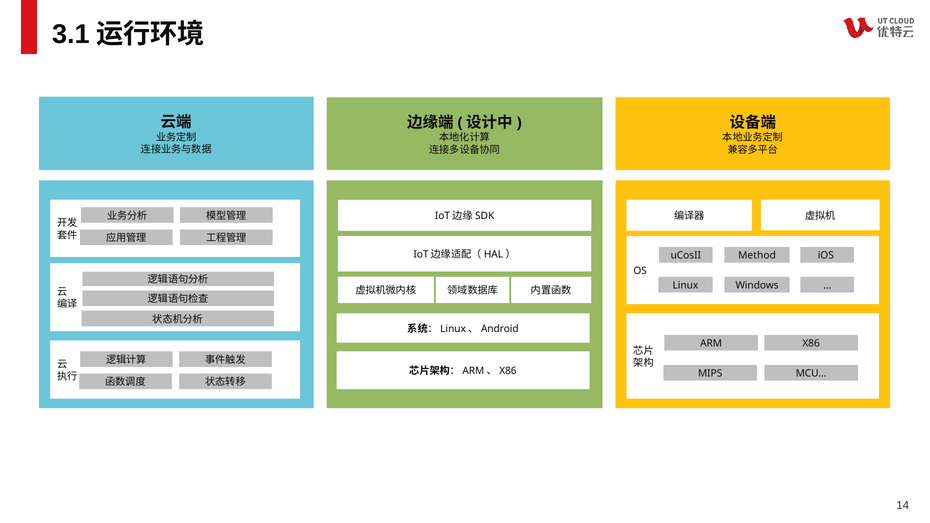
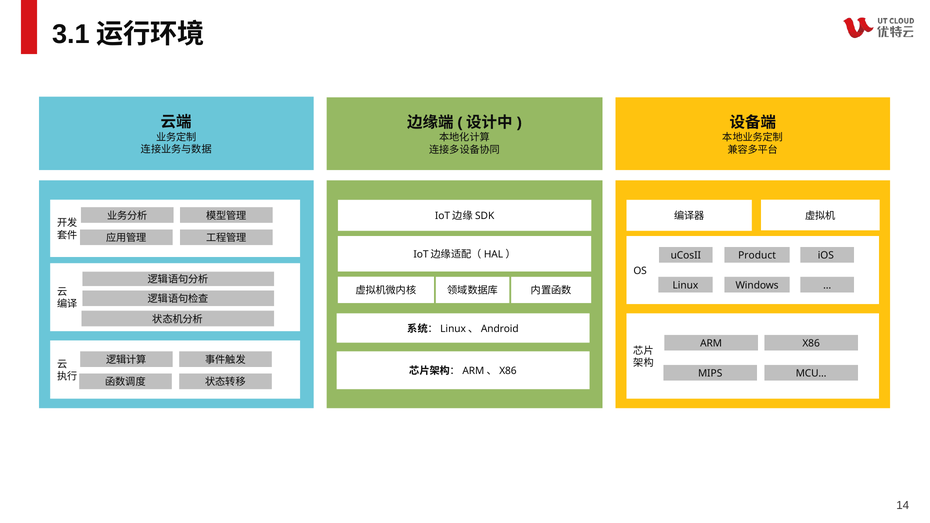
Method: Method -> Product
